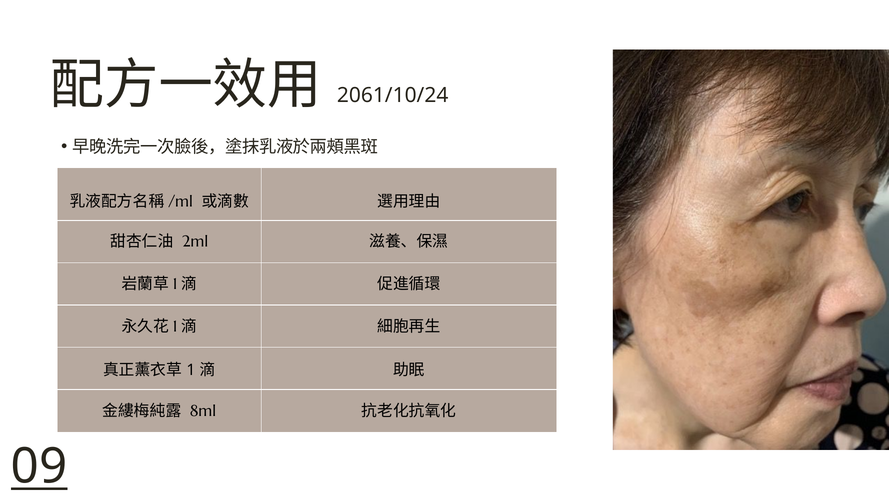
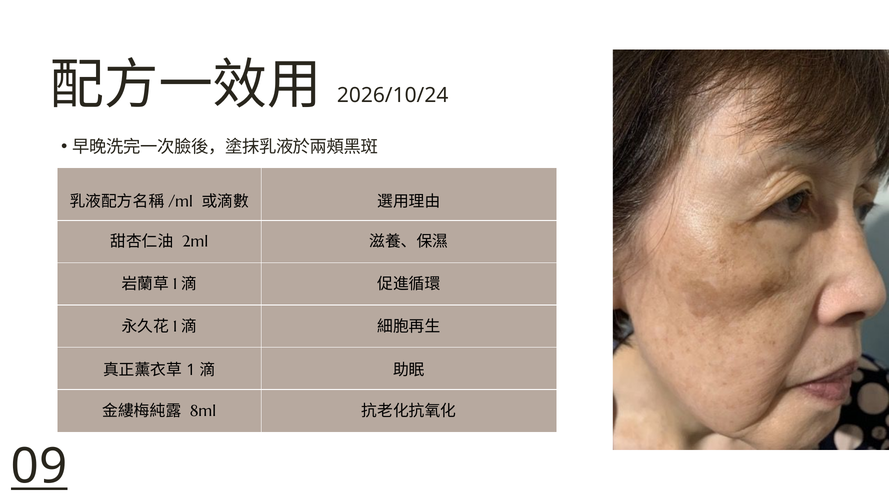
2061/10/24: 2061/10/24 -> 2026/10/24
